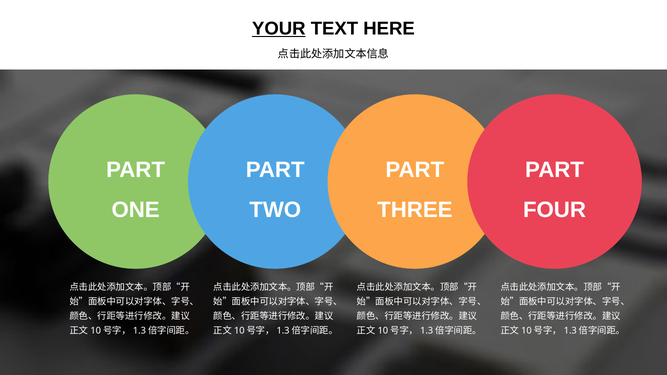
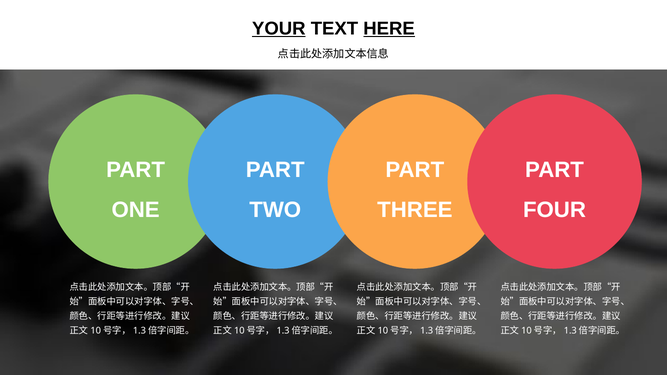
HERE underline: none -> present
